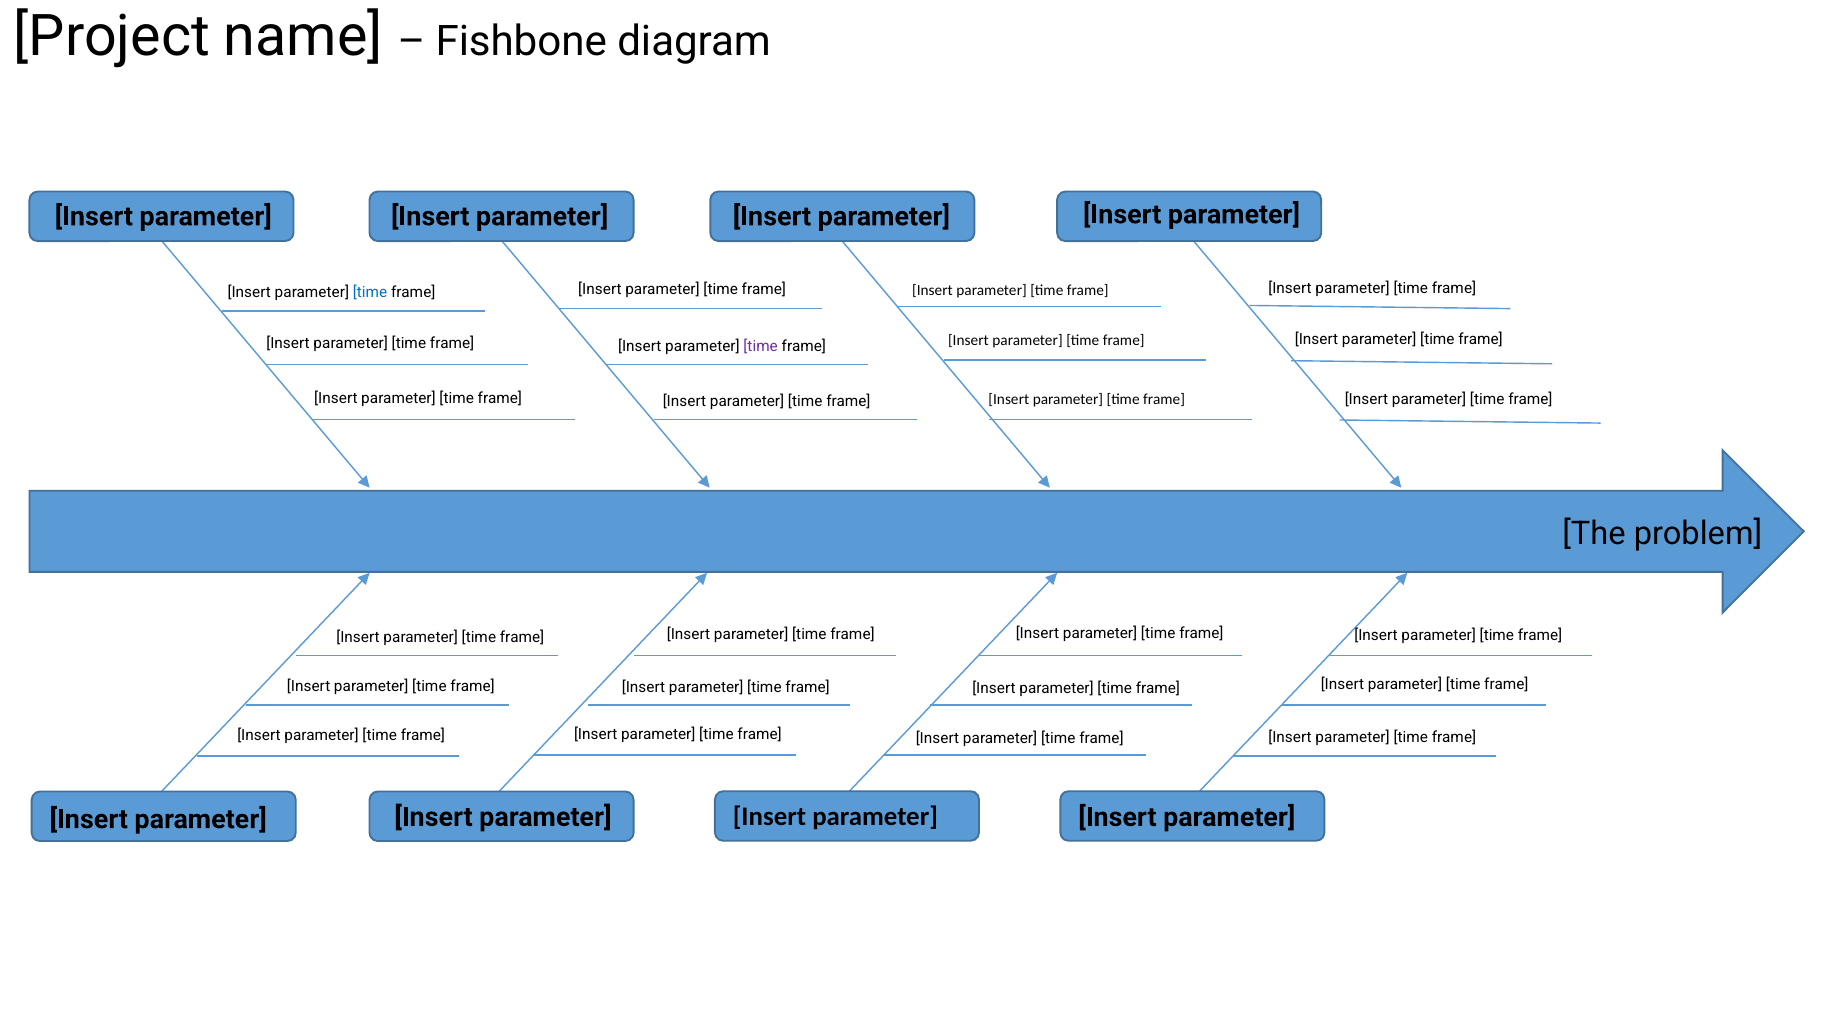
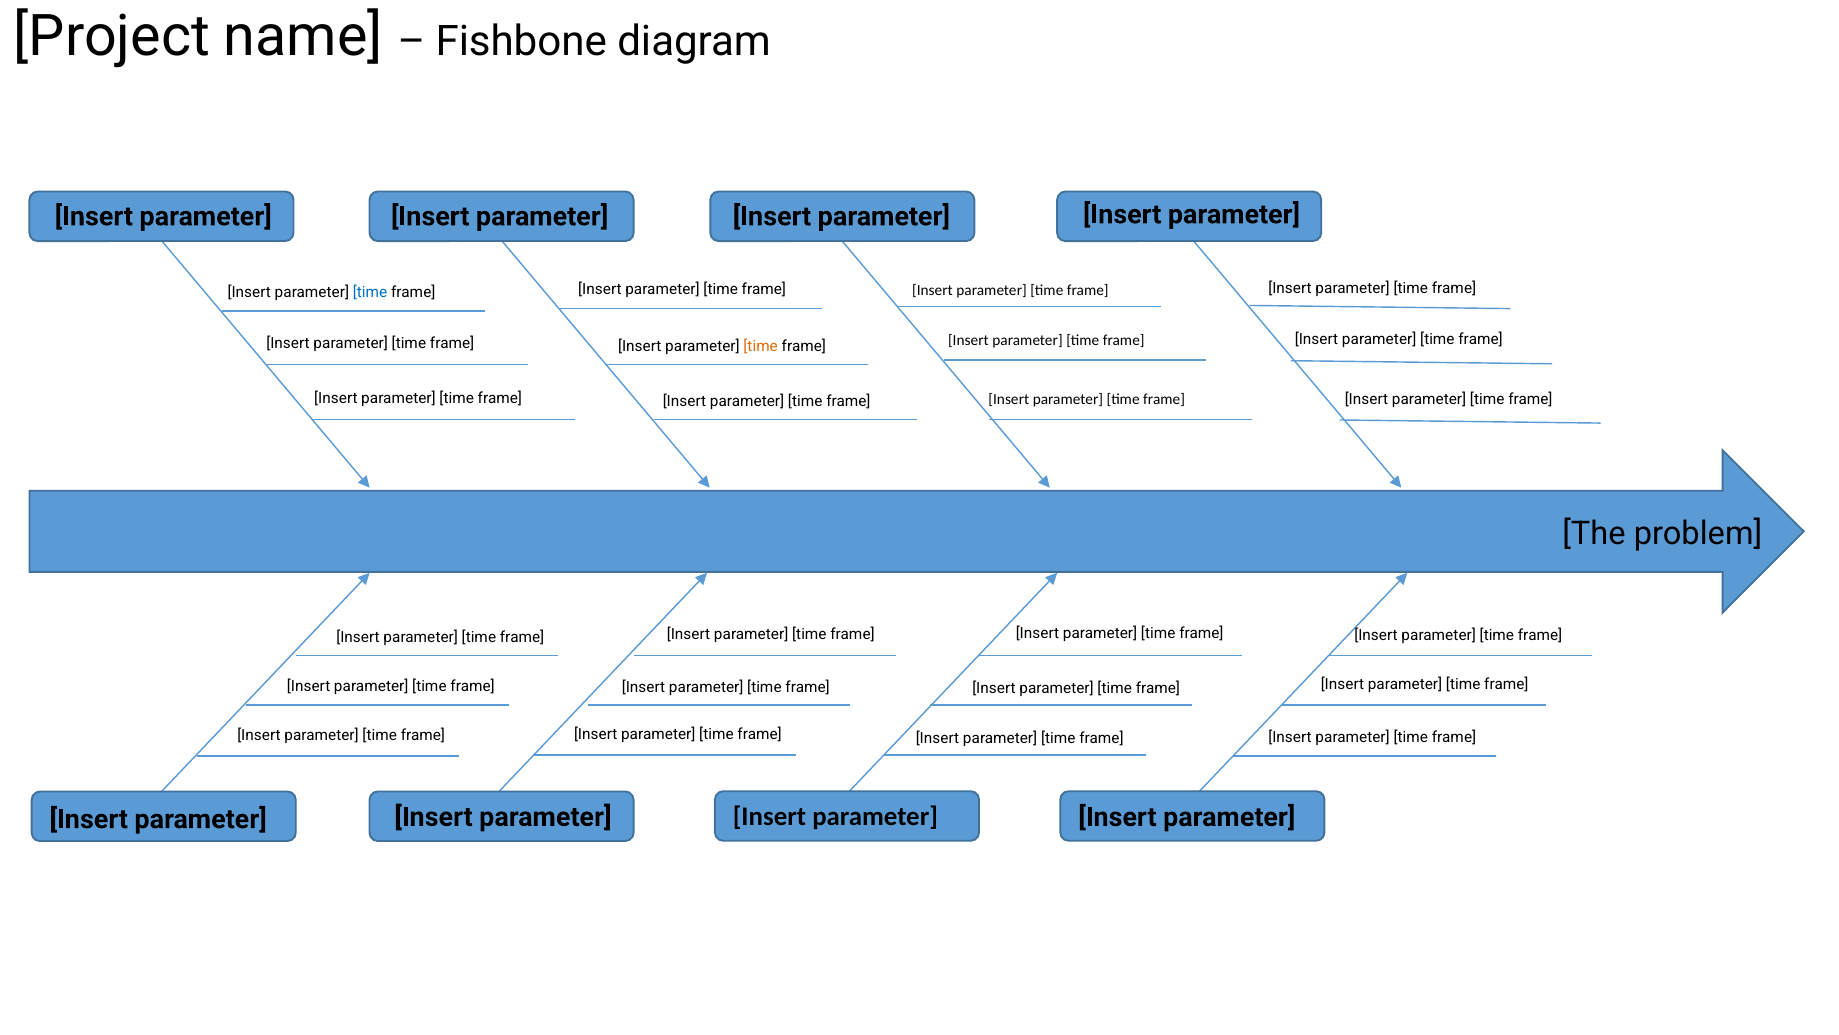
time at (761, 346) colour: purple -> orange
